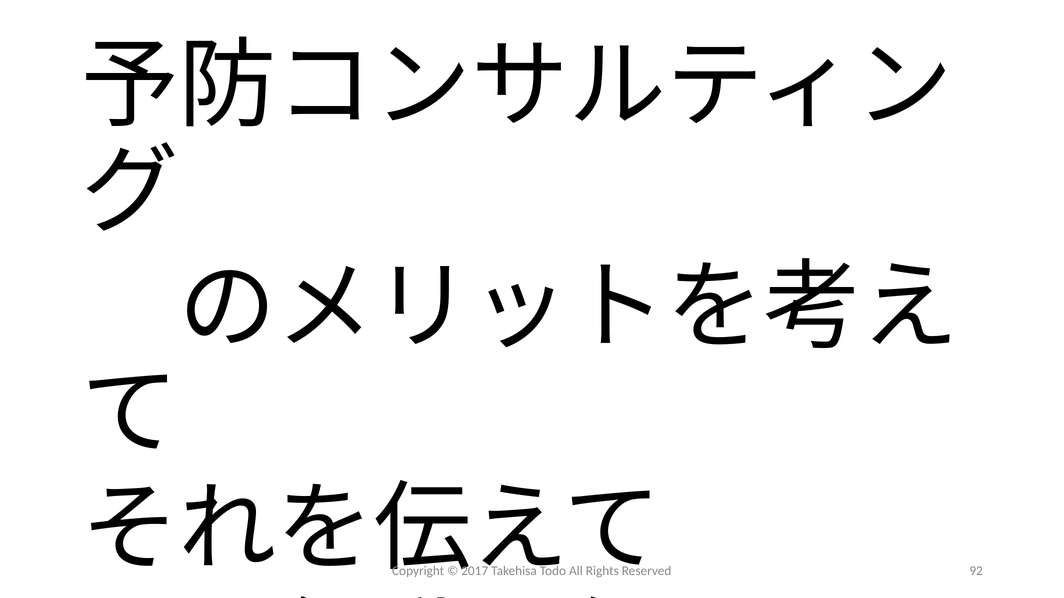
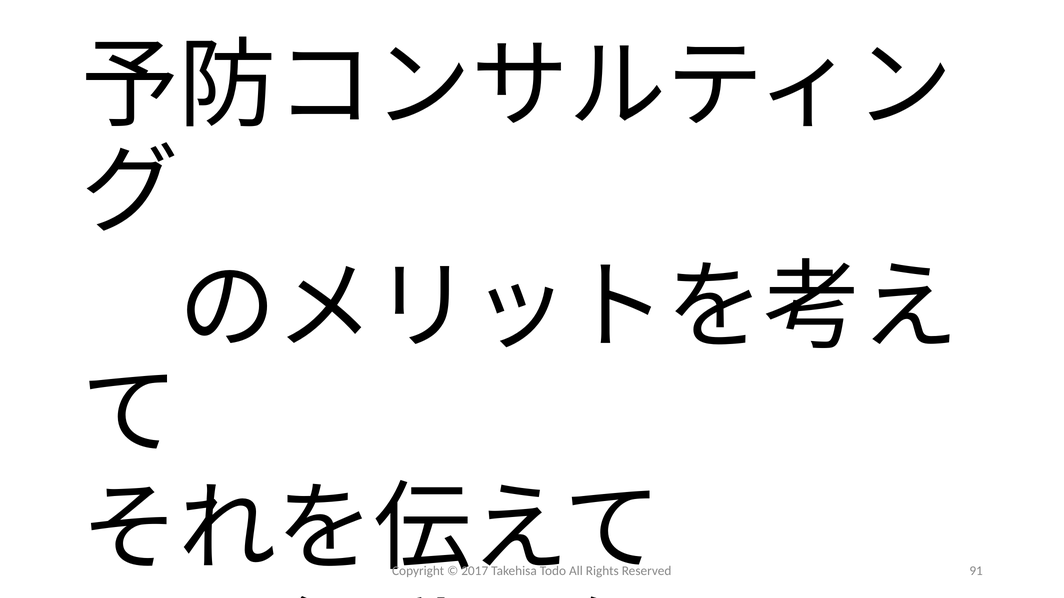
92: 92 -> 91
